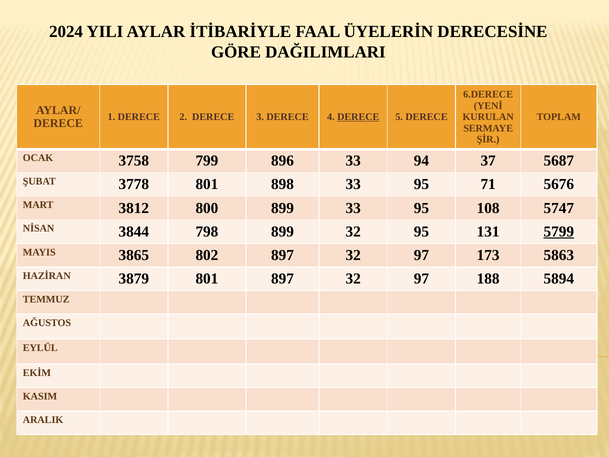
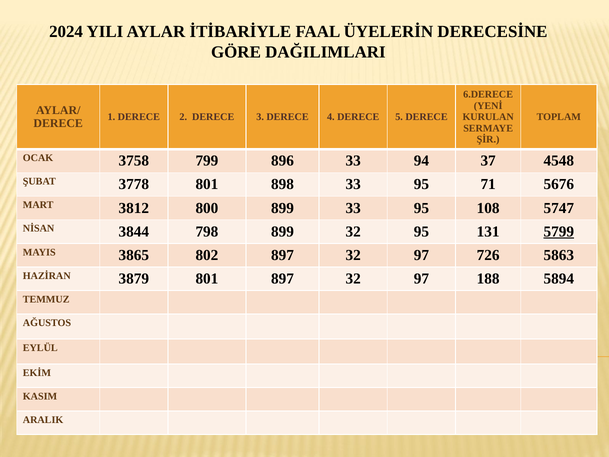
DERECE at (358, 117) underline: present -> none
5687: 5687 -> 4548
173: 173 -> 726
